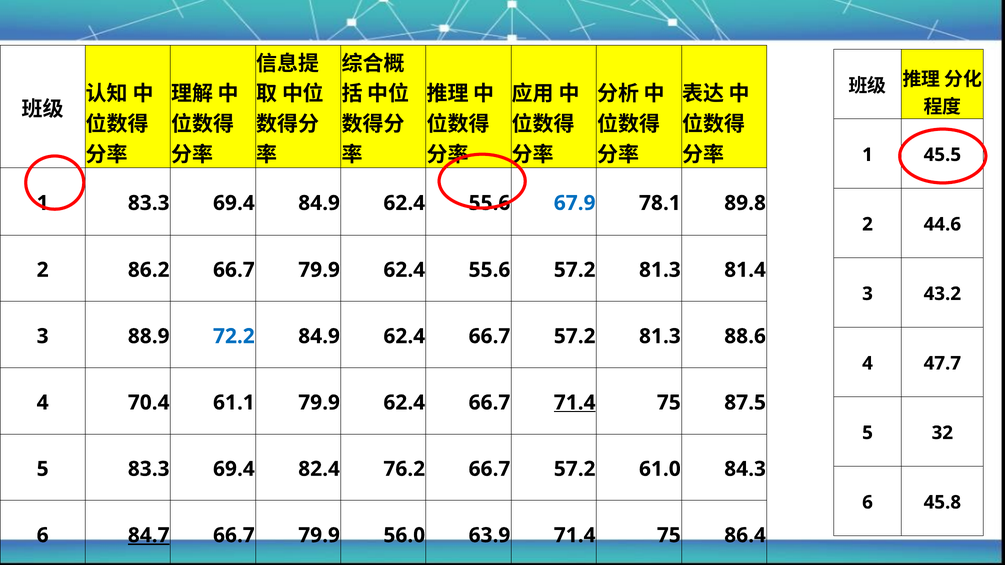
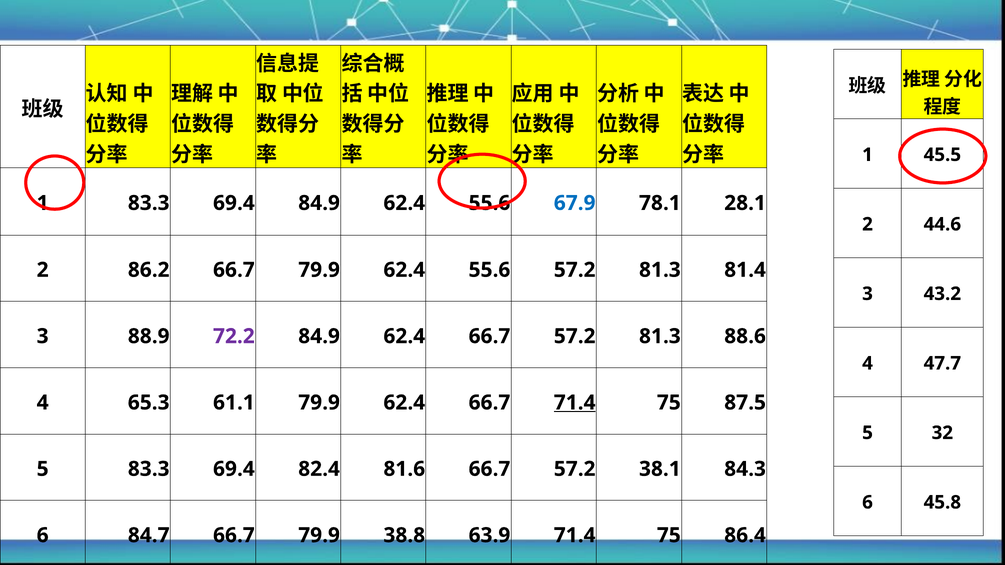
89.8: 89.8 -> 28.1
72.2 colour: blue -> purple
70.4: 70.4 -> 65.3
76.2: 76.2 -> 81.6
61.0: 61.0 -> 38.1
84.7 underline: present -> none
56.0: 56.0 -> 38.8
